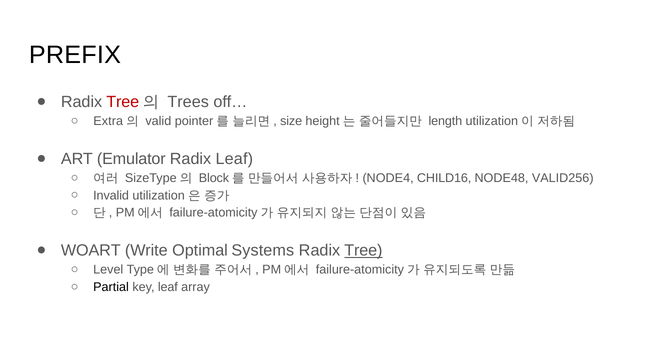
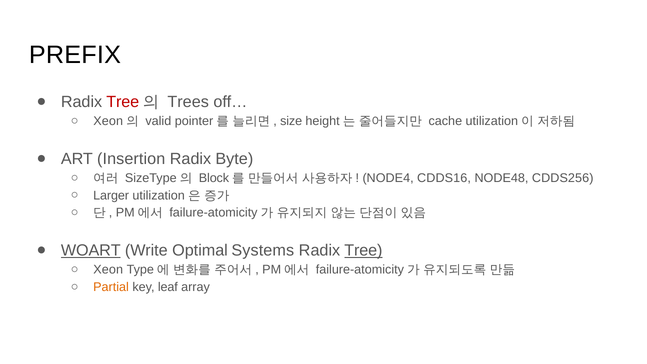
Extra at (108, 121): Extra -> Xeon
length: length -> cache
Emulator: Emulator -> Insertion
Radix Leaf: Leaf -> Byte
CHILD16: CHILD16 -> CDDS16
VALID256: VALID256 -> CDDS256
Invalid: Invalid -> Larger
WOART underline: none -> present
Level at (108, 270): Level -> Xeon
Partial colour: black -> orange
